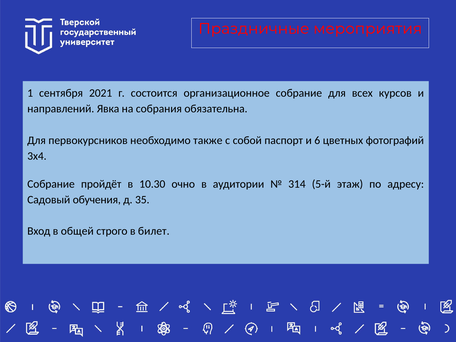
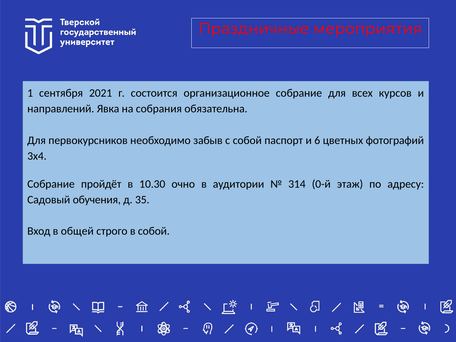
также: также -> забыв
5-й: 5-й -> 0-й
в билет: билет -> собой
